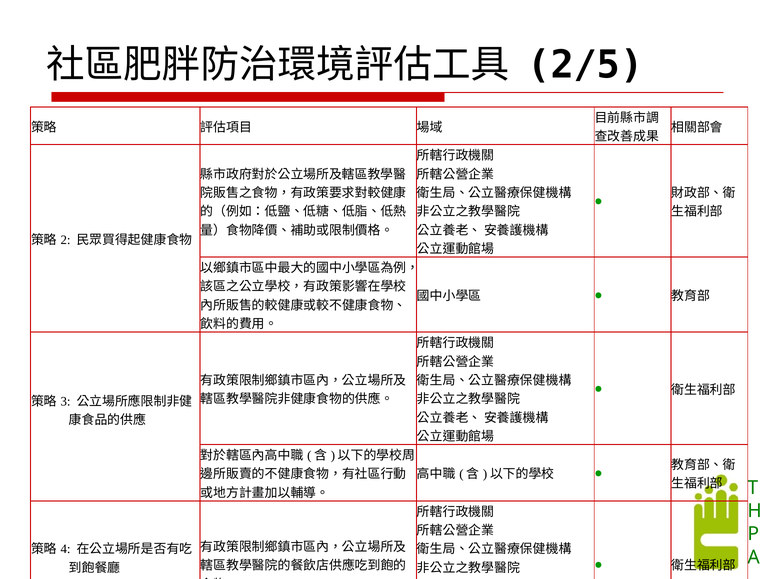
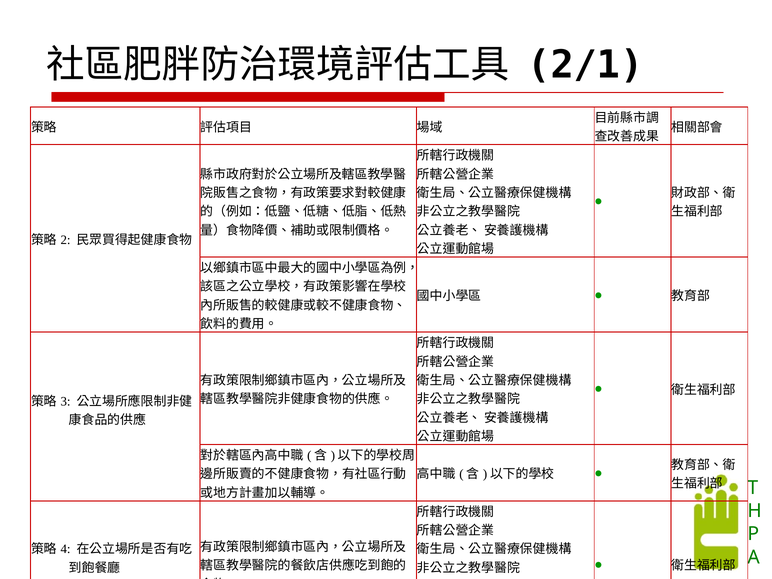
2/5: 2/5 -> 2/1
